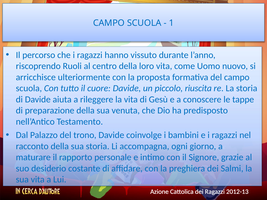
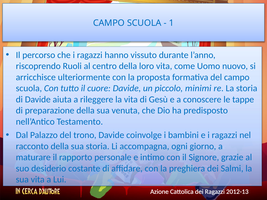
riuscita: riuscita -> minimi
